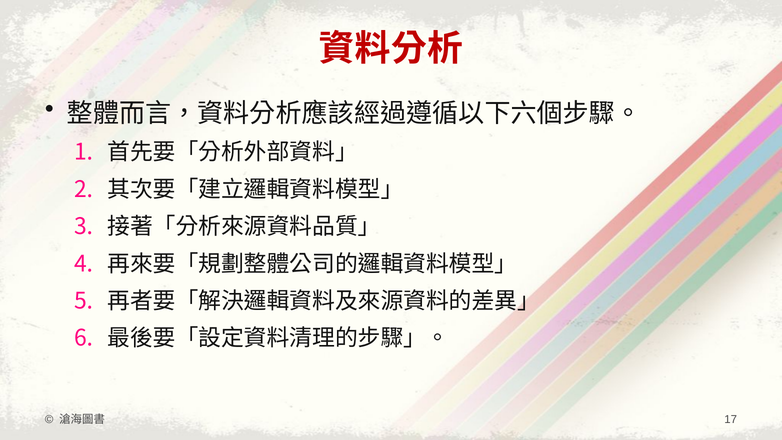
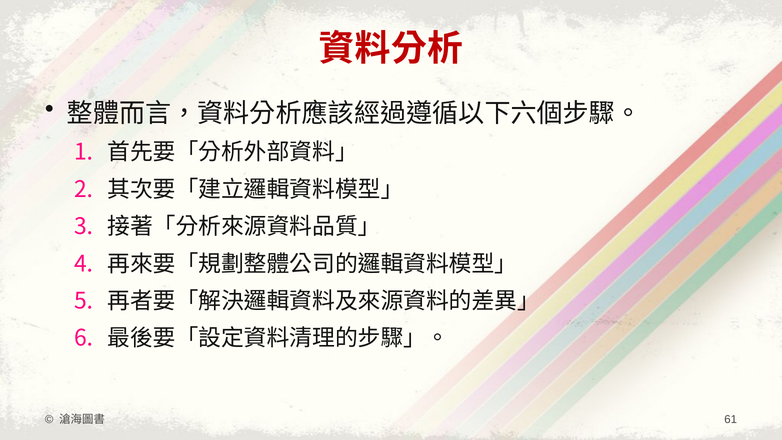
17: 17 -> 61
